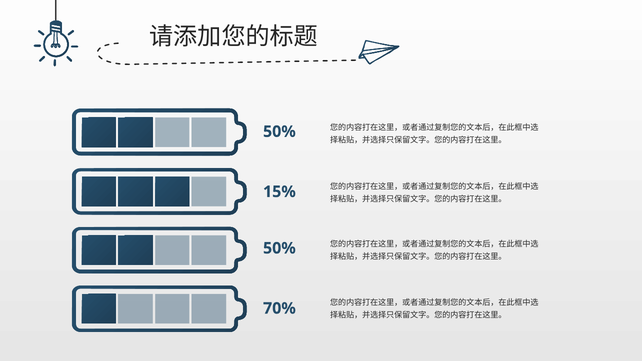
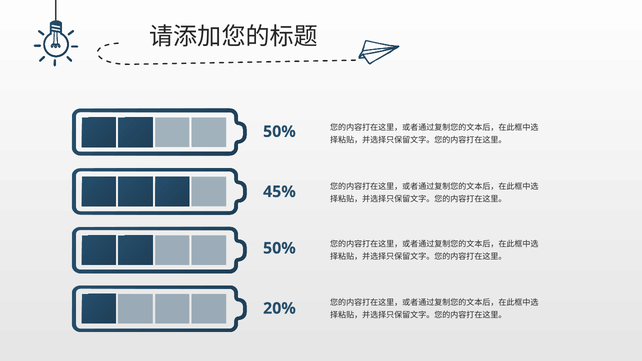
15%: 15% -> 45%
70%: 70% -> 20%
